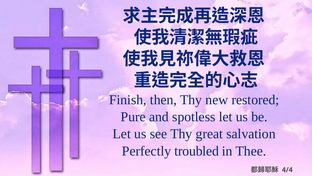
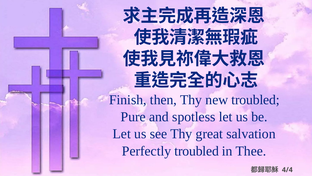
new restored: restored -> troubled
